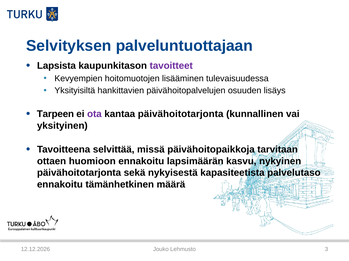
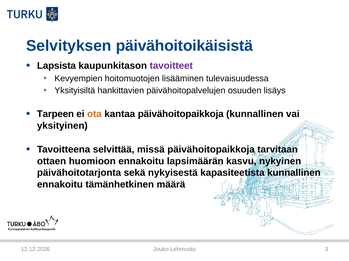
palveluntuottajaan: palveluntuottajaan -> päivähoitoikäisistä
ota colour: purple -> orange
kantaa päivähoitotarjonta: päivähoitotarjonta -> päivähoitopaikkoja
kapasiteetista palvelutaso: palvelutaso -> kunnallinen
